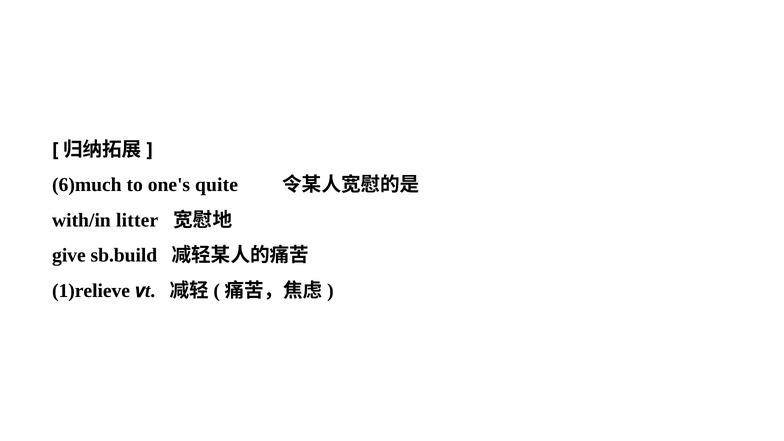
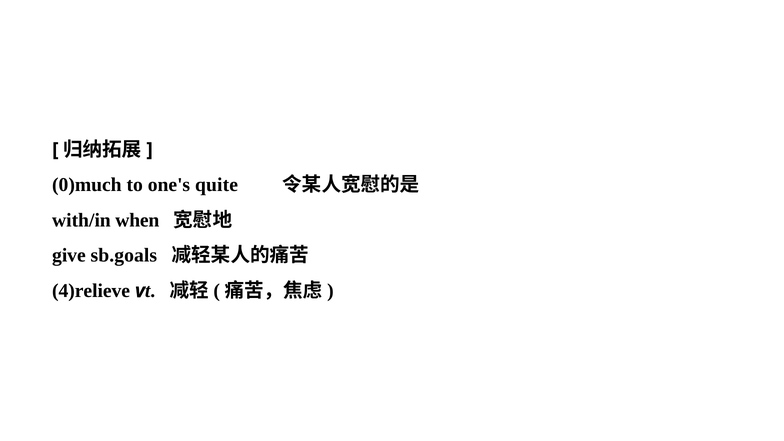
6)much: 6)much -> 0)much
litter: litter -> when
sb.build: sb.build -> sb.goals
1)relieve: 1)relieve -> 4)relieve
